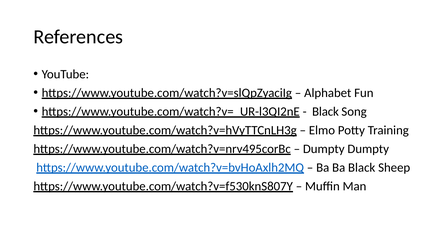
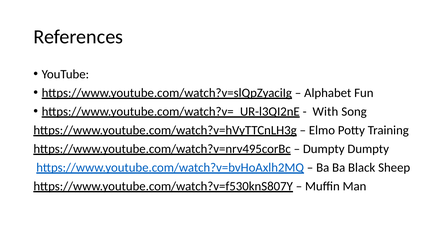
Black at (326, 111): Black -> With
